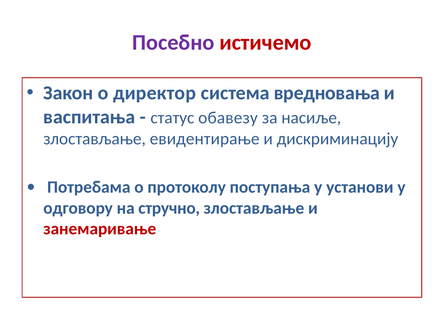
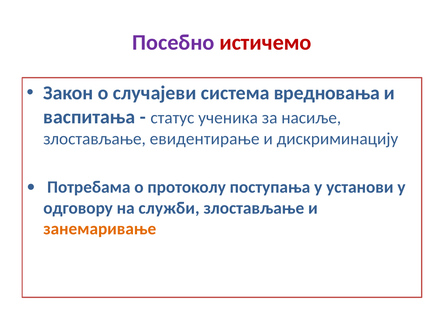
директор: директор -> случајеви
обавезу: обавезу -> ученика
стручно: стручно -> служби
занемаривање colour: red -> orange
